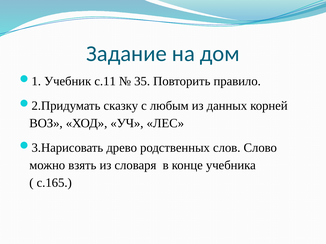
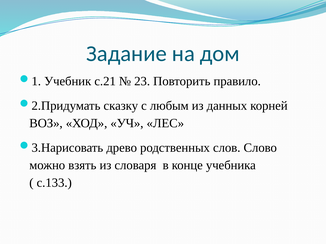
с.11: с.11 -> с.21
35: 35 -> 23
с.165: с.165 -> с.133
